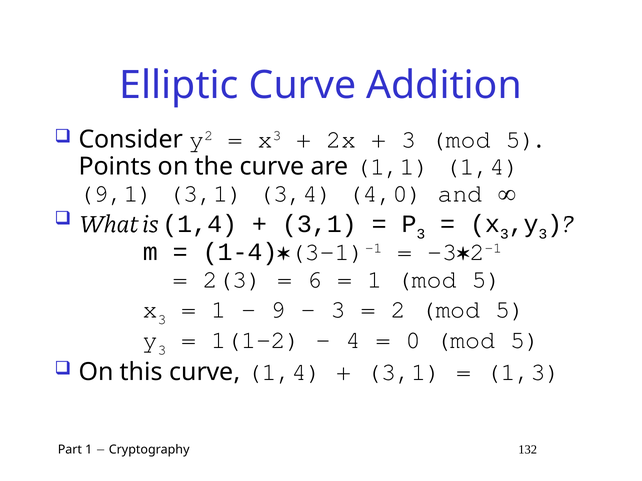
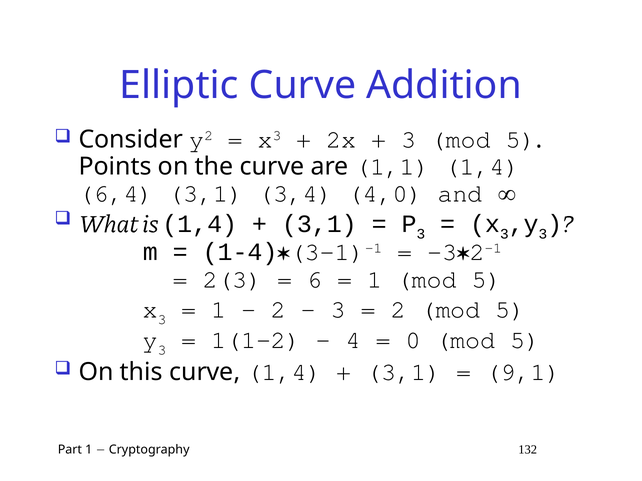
9,1: 9,1 -> 6,4
9 at (278, 310): 9 -> 2
1,3: 1,3 -> 9,1
